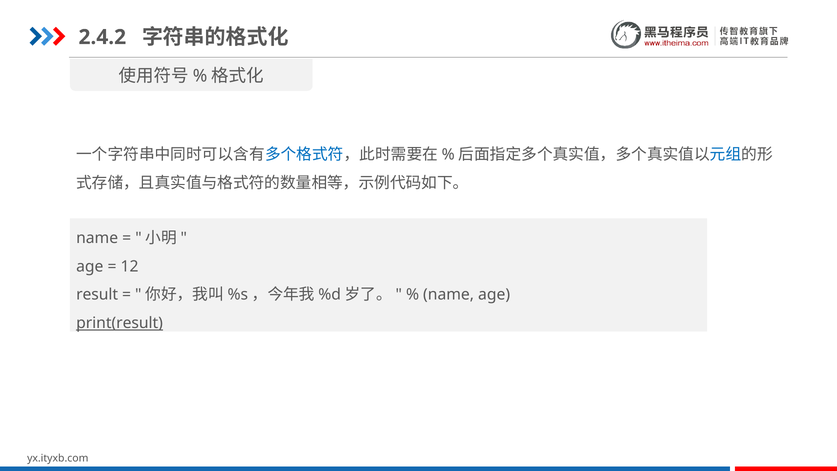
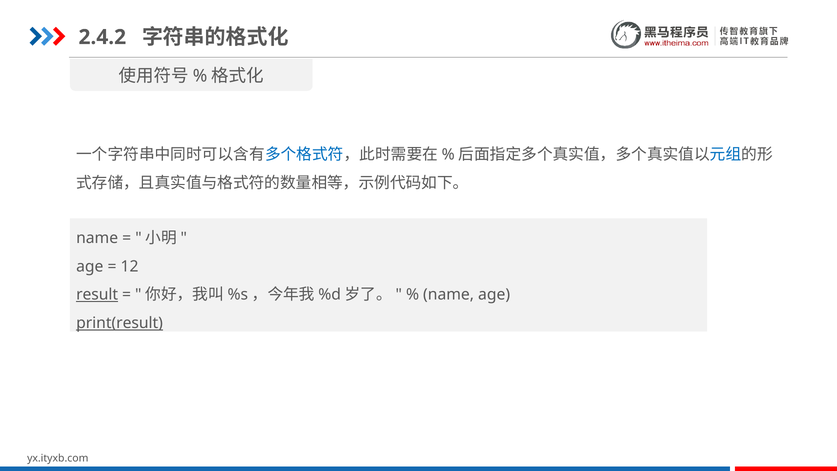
result underline: none -> present
